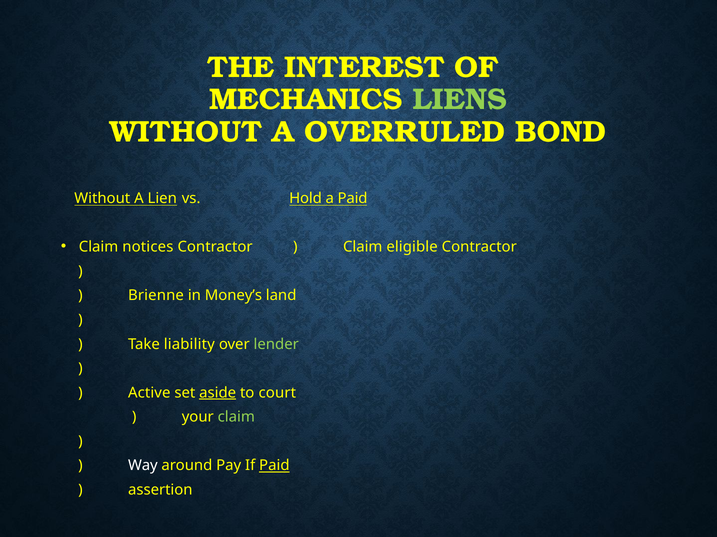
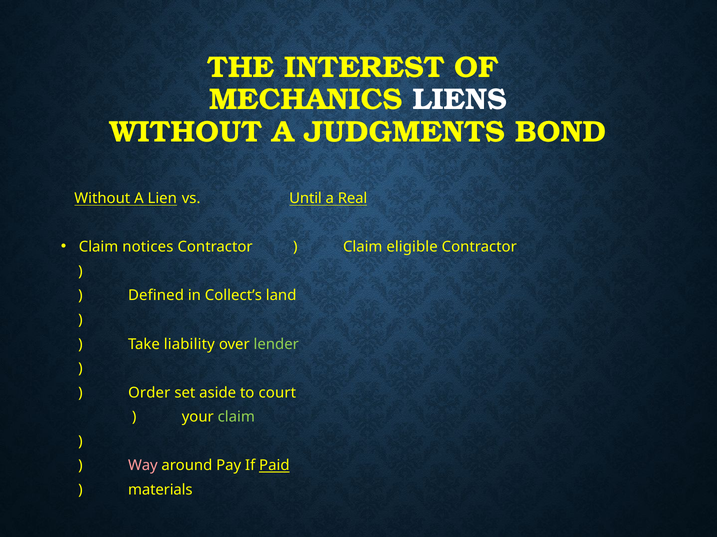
LIENS colour: light green -> white
OVERRULED: OVERRULED -> JUDGMENTS
Hold: Hold -> Until
a Paid: Paid -> Real
Brienne: Brienne -> Defined
Money’s: Money’s -> Collect’s
Active: Active -> Order
aside underline: present -> none
Way colour: white -> pink
assertion: assertion -> materials
